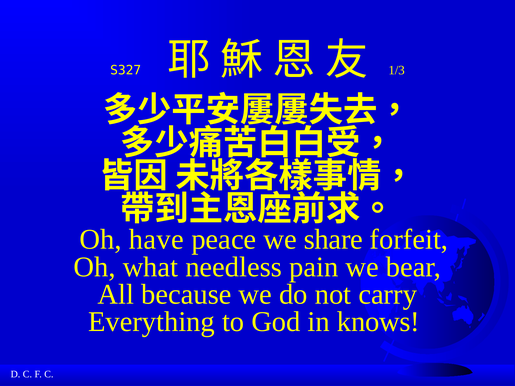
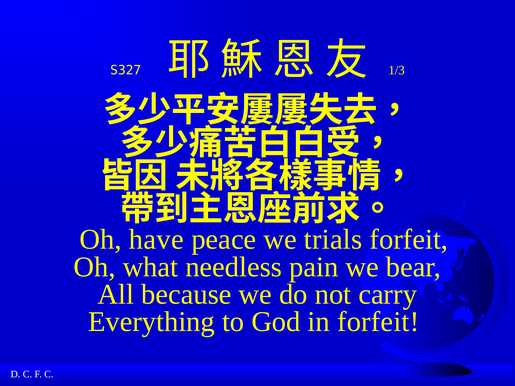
share: share -> trials
in knows: knows -> forfeit
